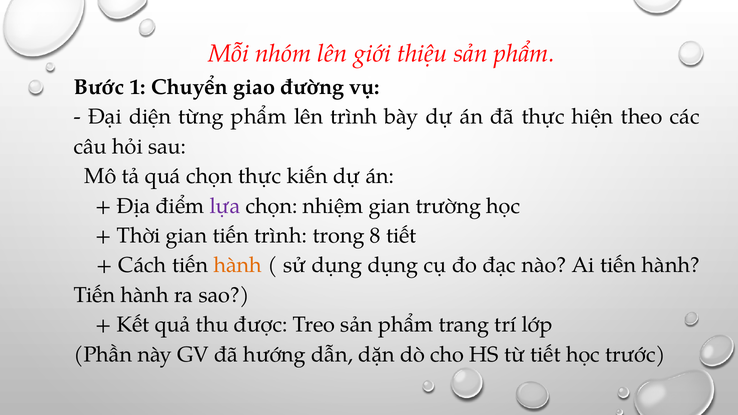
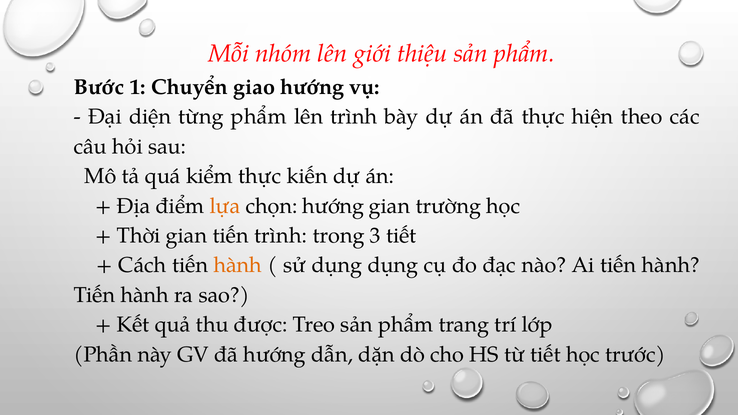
giao đường: đường -> hướng
quá chọn: chọn -> kiểm
lựa colour: purple -> orange
chọn nhiệm: nhiệm -> hướng
8: 8 -> 3
